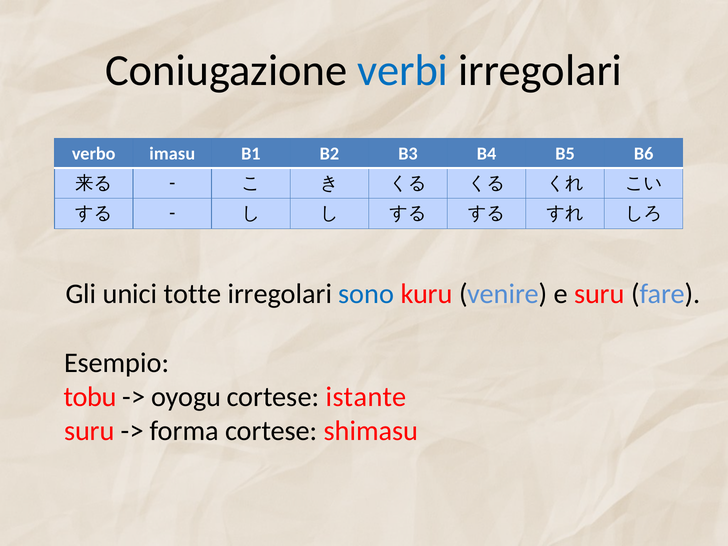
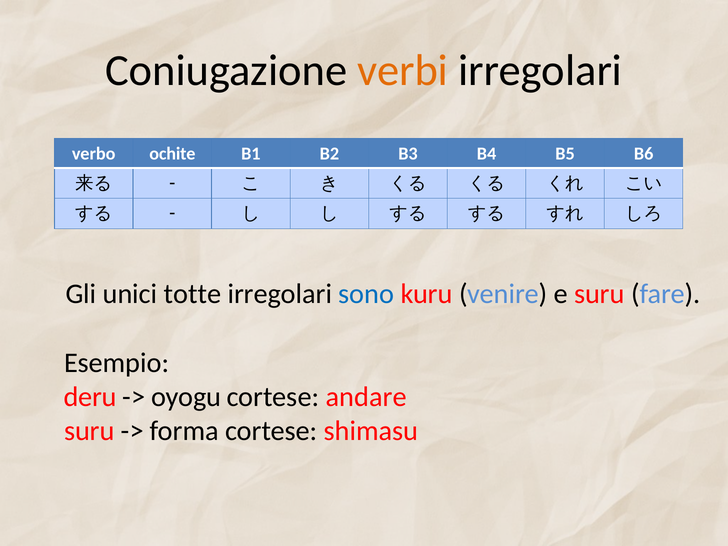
verbi colour: blue -> orange
imasu: imasu -> ochite
tobu: tobu -> deru
istante: istante -> andare
